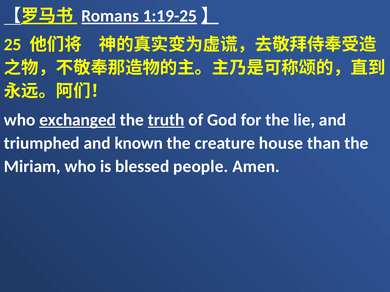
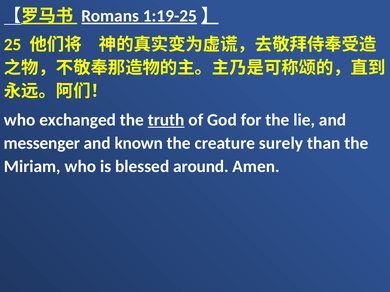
exchanged underline: present -> none
triumphed: triumphed -> messenger
house: house -> surely
people: people -> around
